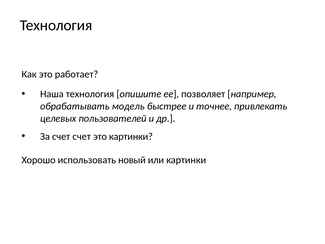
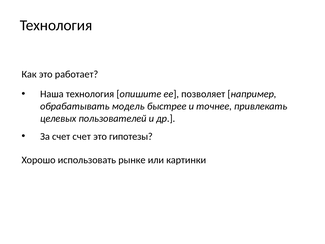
это картинки: картинки -> гипотезы
новый: новый -> рынке
